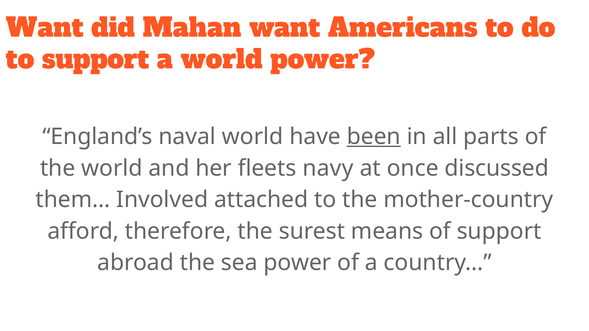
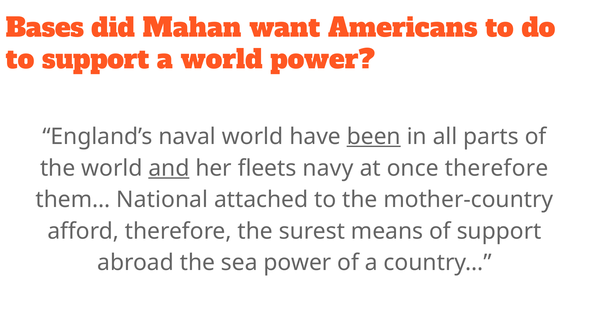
Want at (45, 28): Want -> Bases
and underline: none -> present
once discussed: discussed -> therefore
Involved: Involved -> National
